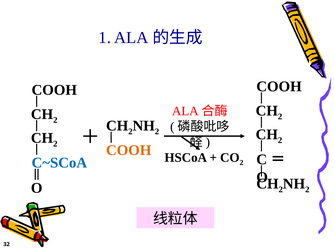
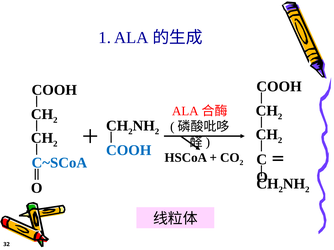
COOH at (129, 150) colour: orange -> blue
